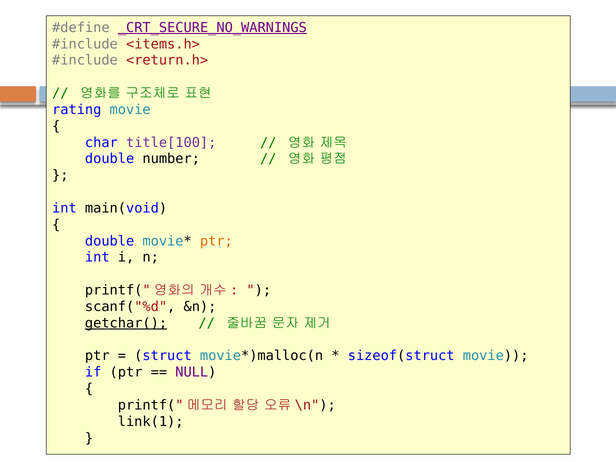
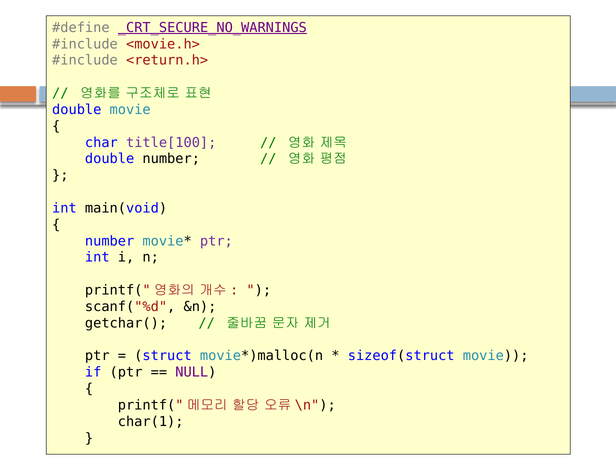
<items.h>: <items.h> -> <movie.h>
rating at (77, 110): rating -> double
double at (110, 241): double -> number
ptr at (216, 241) colour: orange -> purple
getchar( underline: present -> none
link(1: link(1 -> char(1
